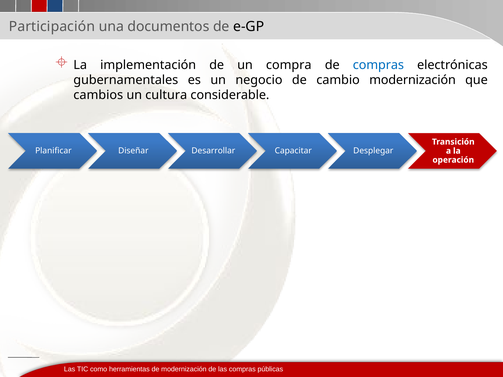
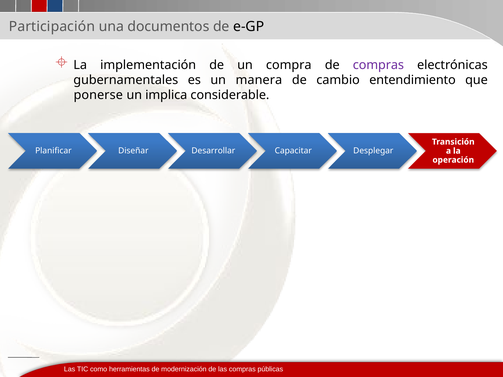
compras at (378, 65) colour: blue -> purple
negocio: negocio -> manera
cambio modernización: modernización -> entendimiento
cambios: cambios -> ponerse
cultura: cultura -> implica
